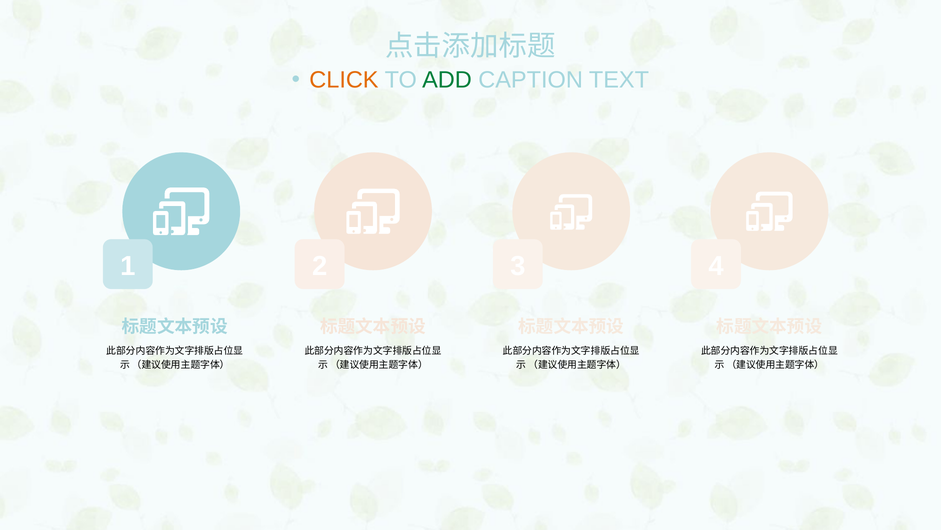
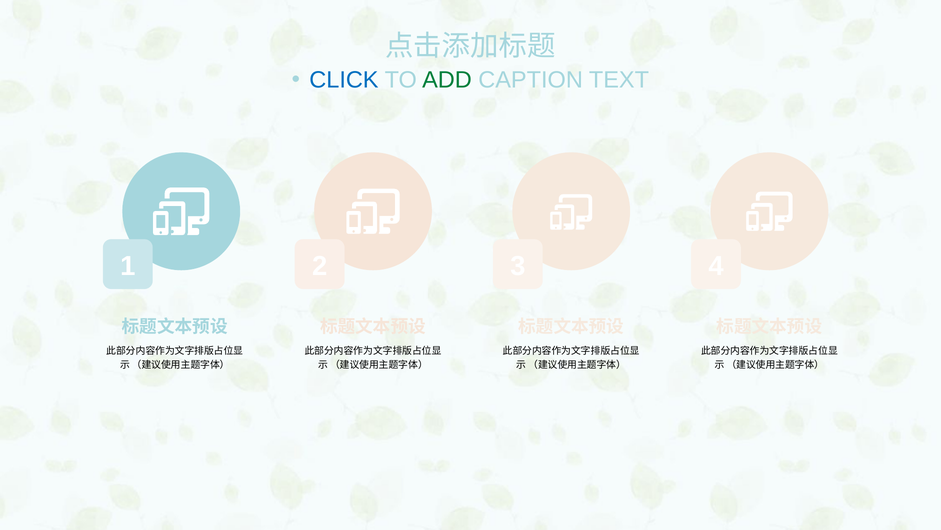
CLICK colour: orange -> blue
